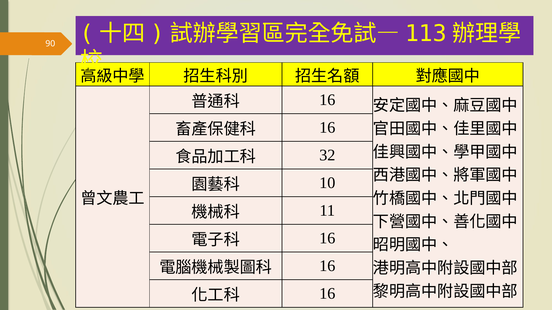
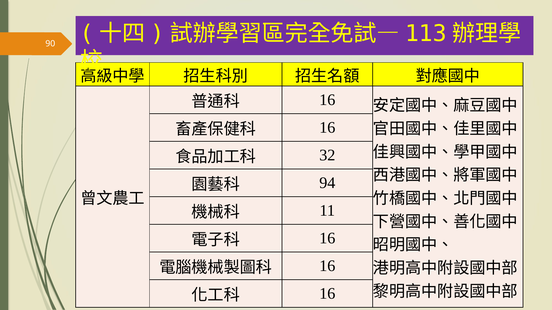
10: 10 -> 94
